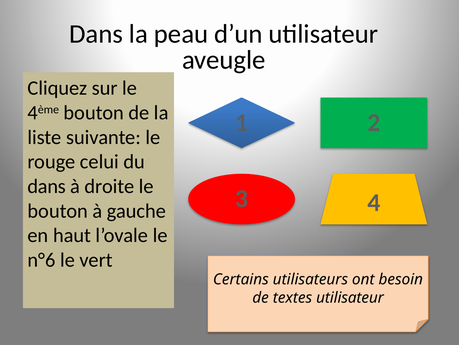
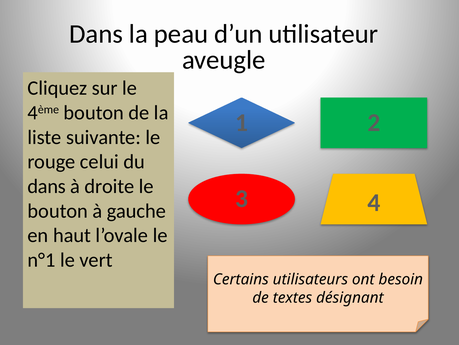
n°6: n°6 -> n°1
textes utilisateur: utilisateur -> désignant
